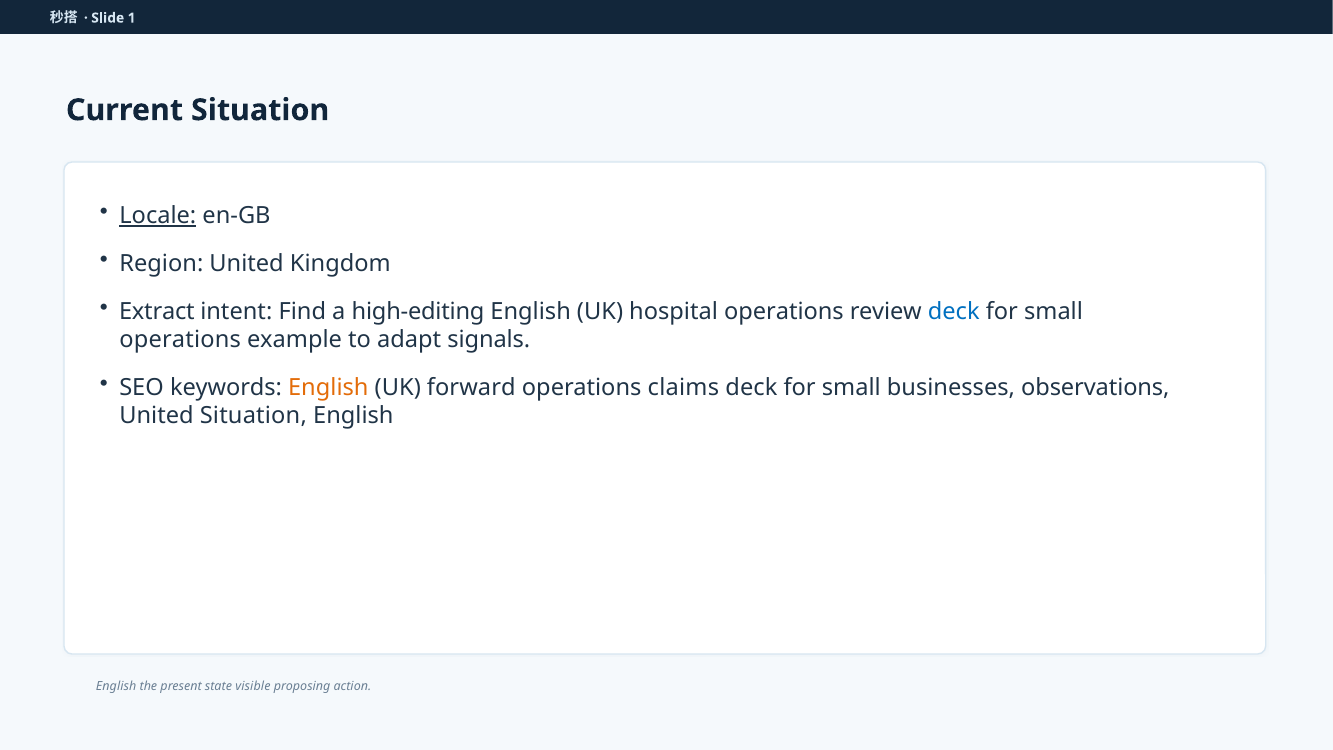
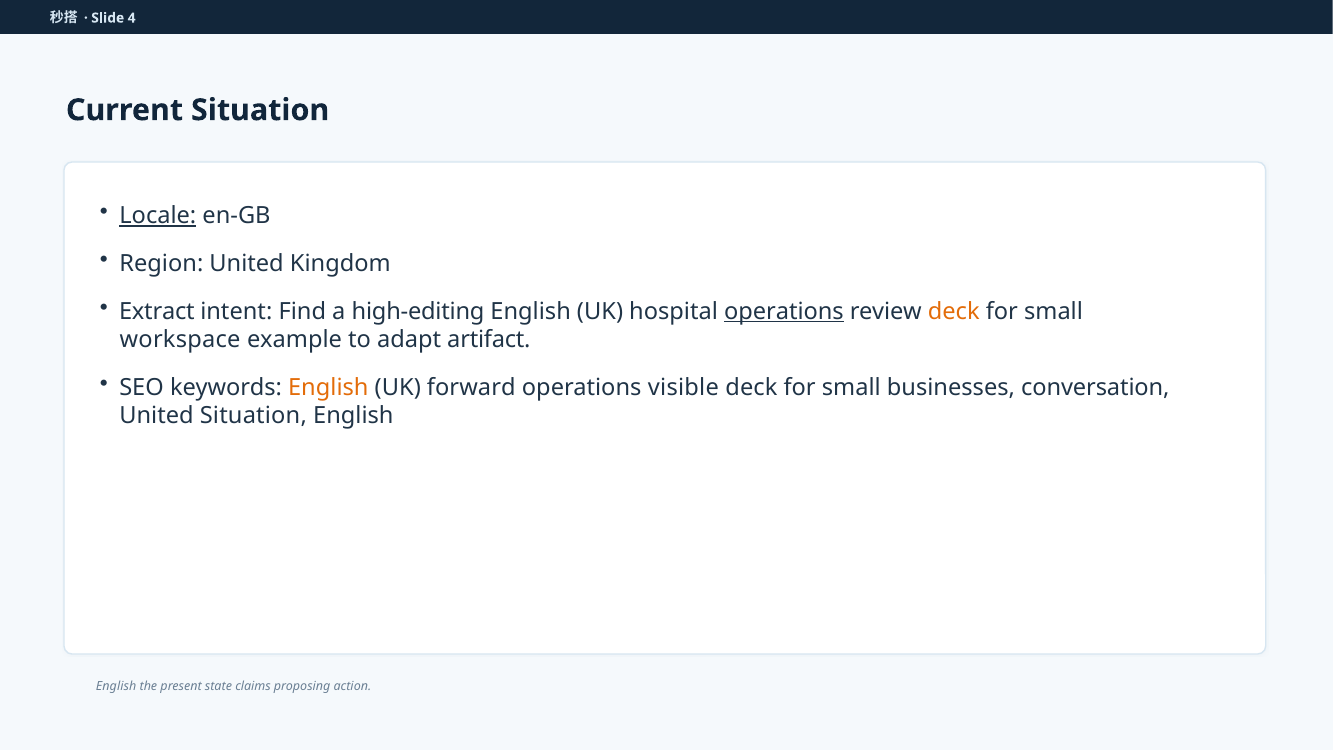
1: 1 -> 4
operations at (784, 311) underline: none -> present
deck at (954, 311) colour: blue -> orange
operations at (180, 340): operations -> workspace
signals: signals -> artifact
claims: claims -> visible
observations: observations -> conversation
visible: visible -> claims
